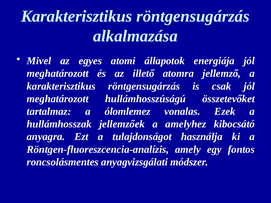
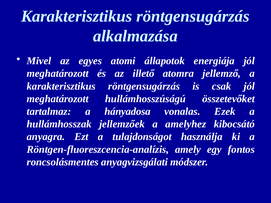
ólomlemez: ólomlemez -> hányadosa
